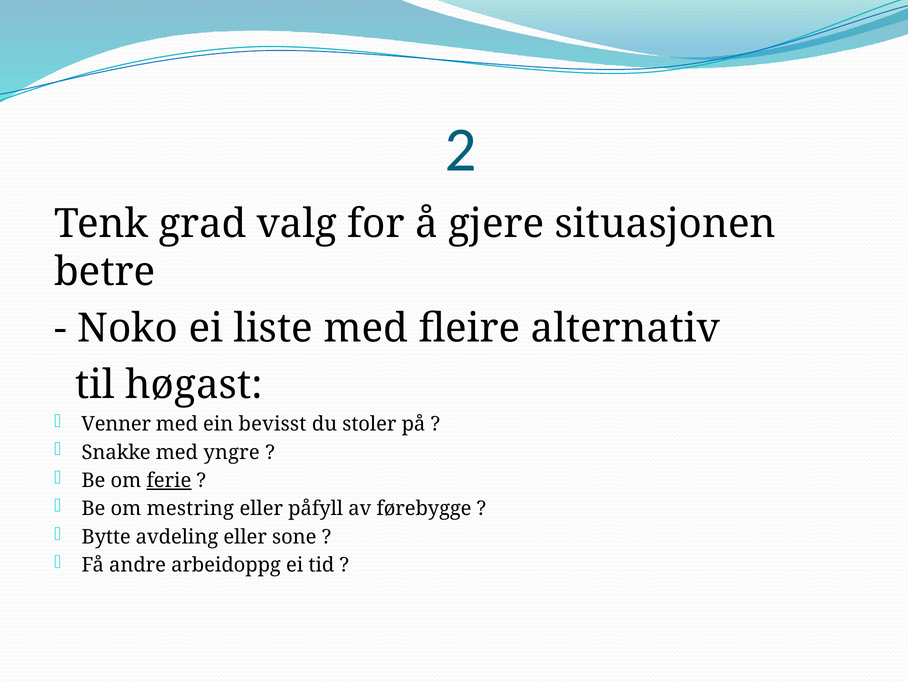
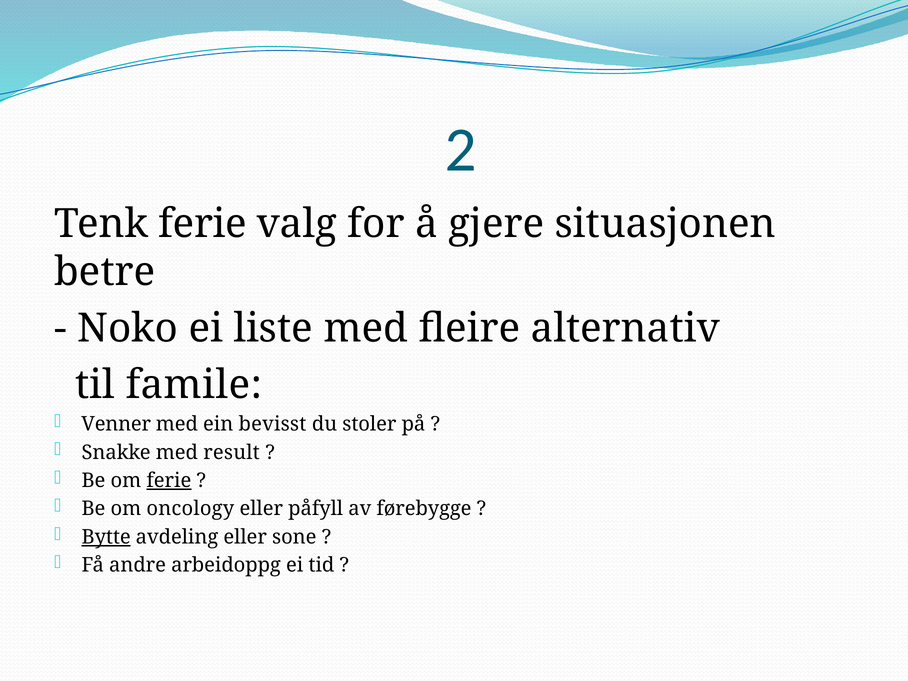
Tenk grad: grad -> ferie
høgast: høgast -> famile
yngre: yngre -> result
mestring: mestring -> oncology
Bytte underline: none -> present
